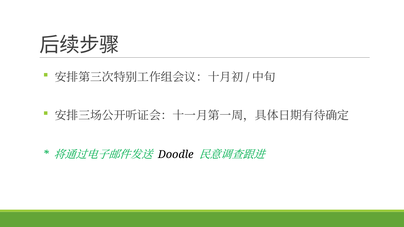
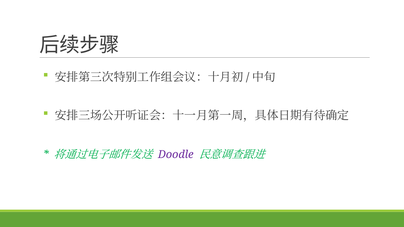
Doodle colour: black -> purple
